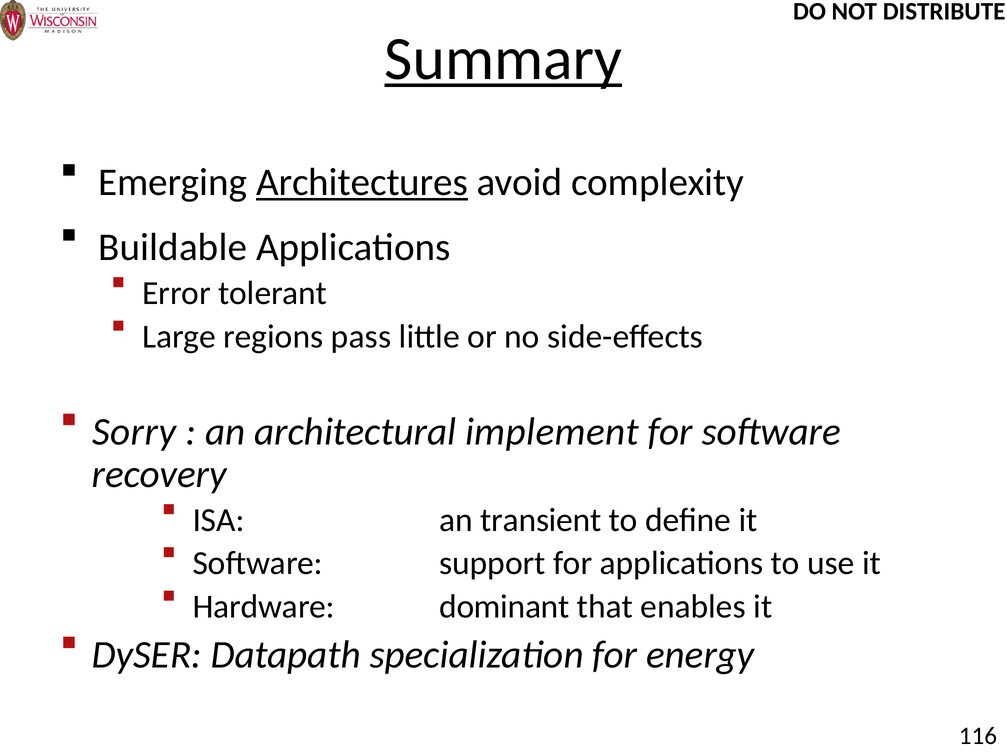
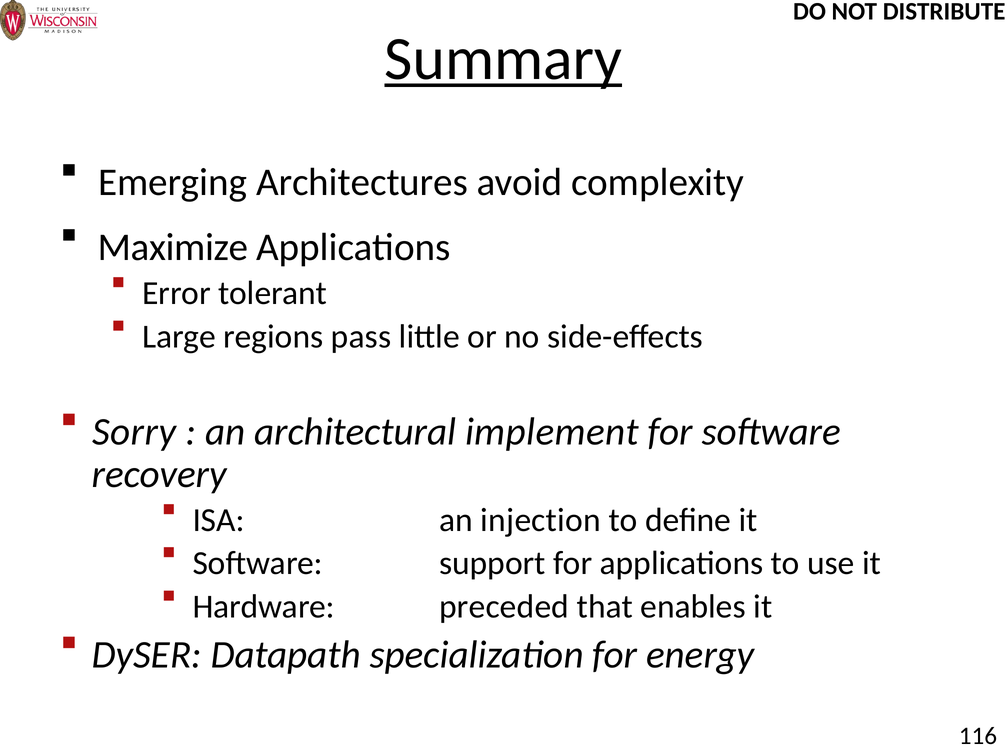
Architectures underline: present -> none
Buildable: Buildable -> Maximize
transient: transient -> injection
dominant: dominant -> preceded
